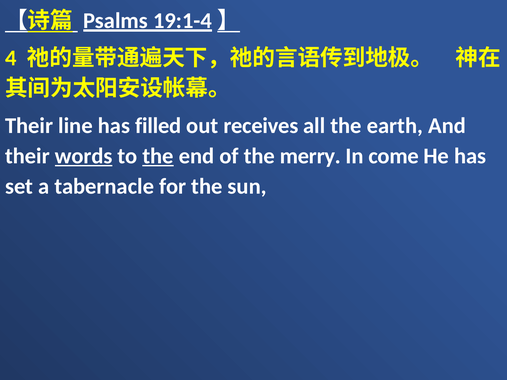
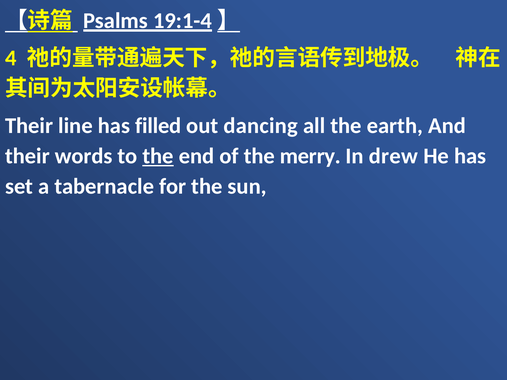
receives: receives -> dancing
words underline: present -> none
come: come -> drew
